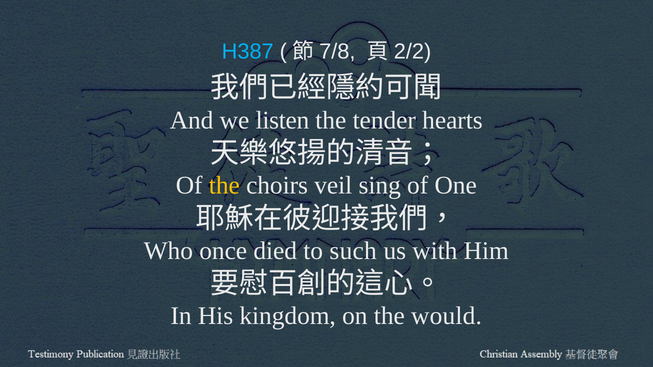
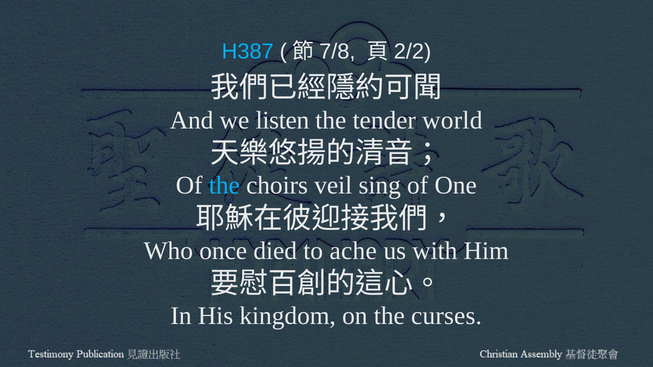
hearts: hearts -> world
the at (224, 186) colour: yellow -> light blue
such: such -> ache
would: would -> curses
